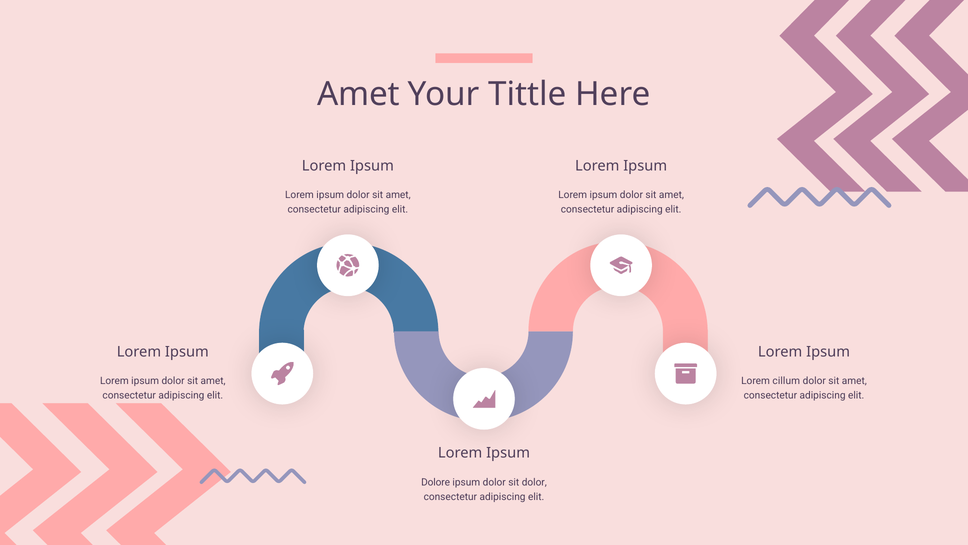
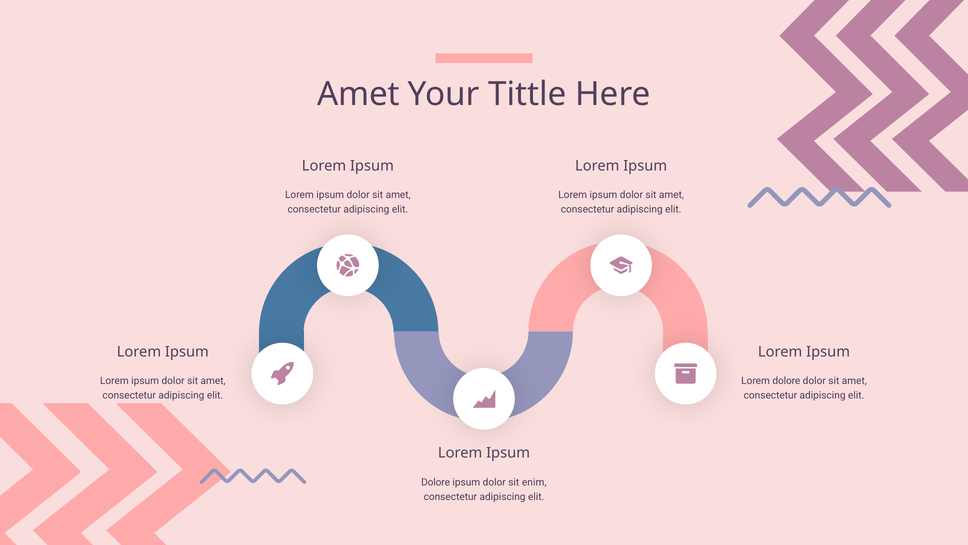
Lorem cillum: cillum -> dolore
sit dolor: dolor -> enim
